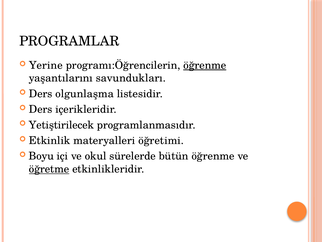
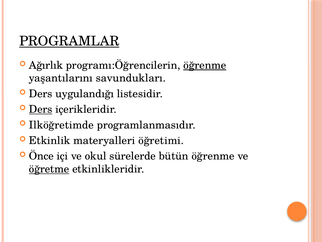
PROGRAMLAR underline: none -> present
Yerine: Yerine -> Ağırlık
olgunlaşma: olgunlaşma -> uygulandığı
Ders at (41, 109) underline: none -> present
Yetiştirilecek: Yetiştirilecek -> Ilköğretimde
Boyu: Boyu -> Önce
